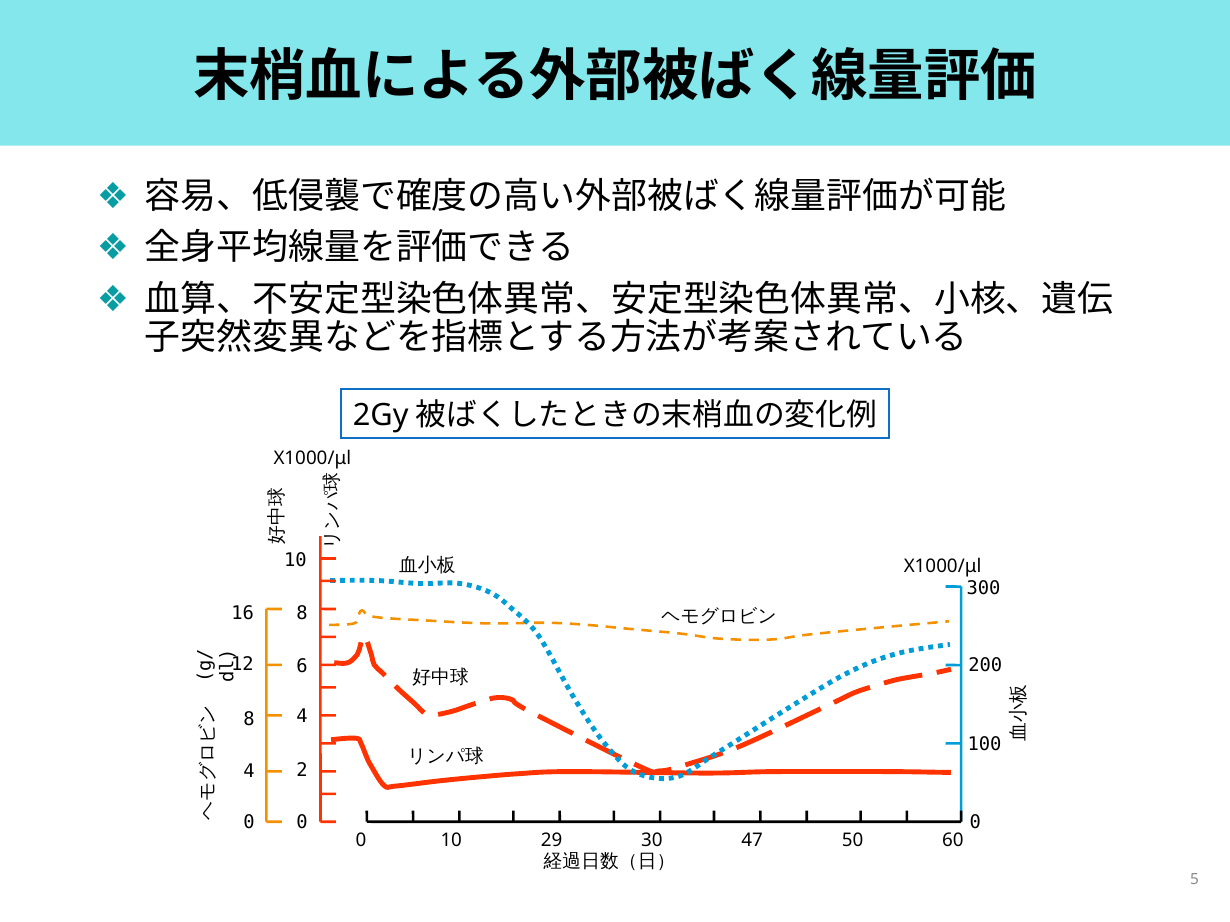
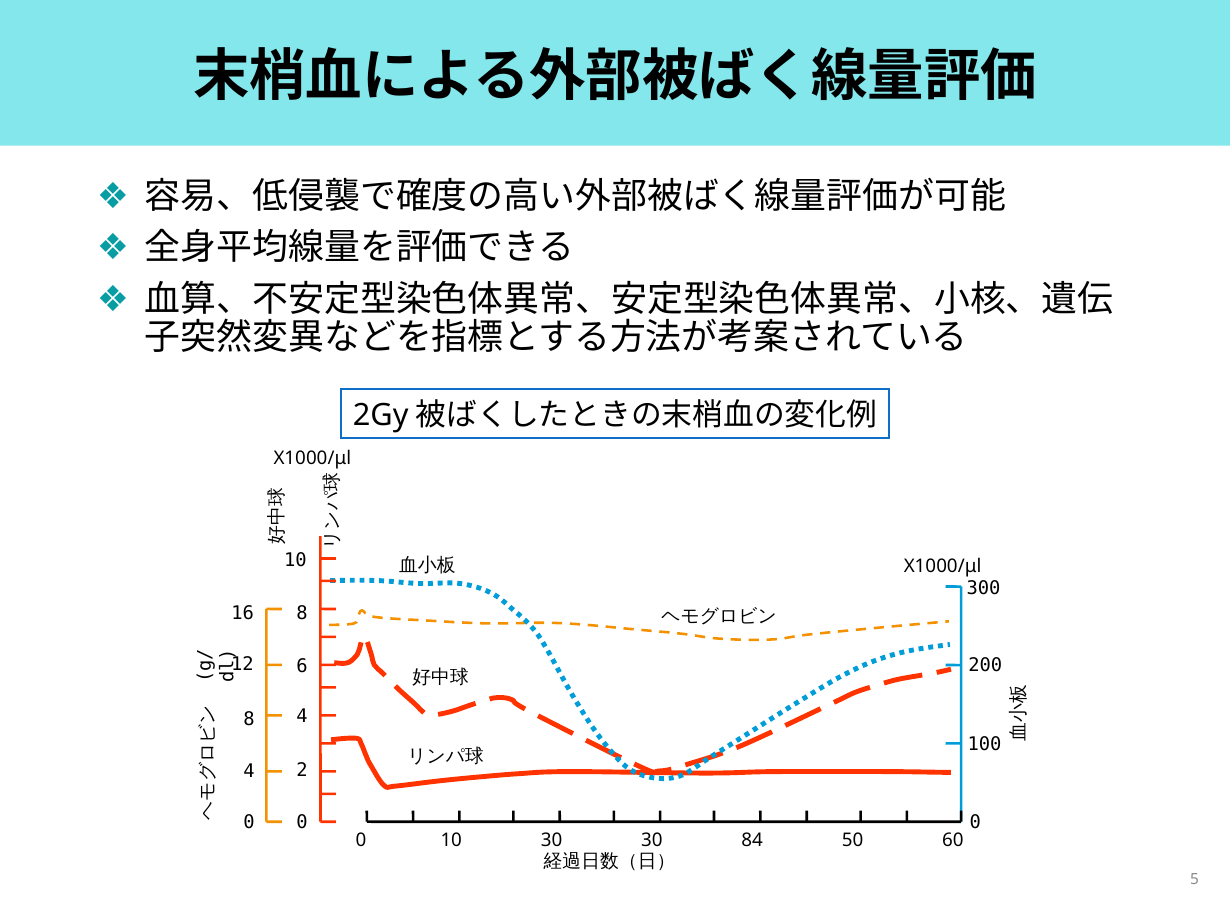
10 29: 29 -> 30
47: 47 -> 84
